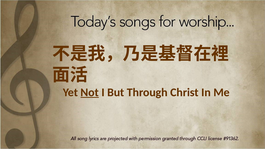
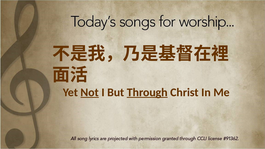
Through underline: none -> present
